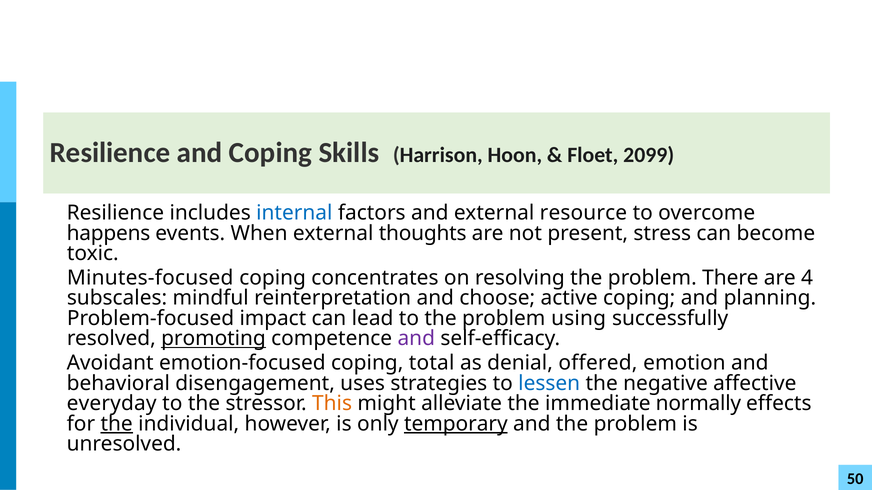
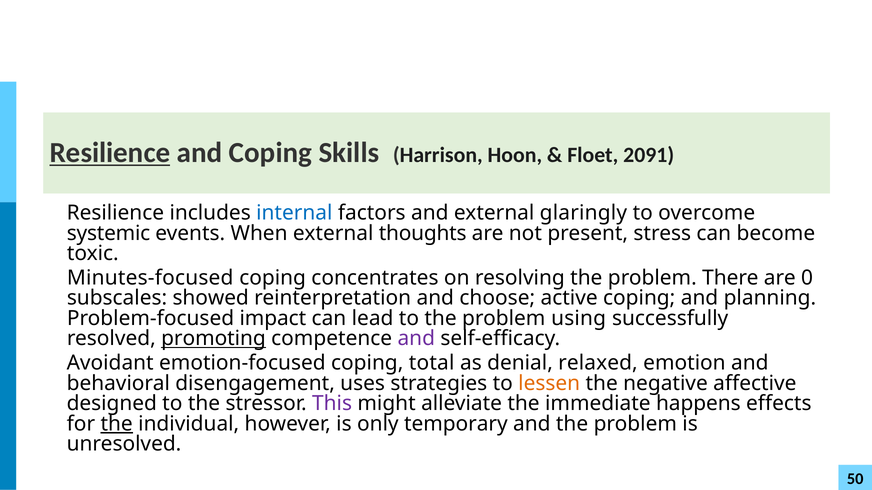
Resilience at (110, 153) underline: none -> present
2099: 2099 -> 2091
resource: resource -> glaringly
happens: happens -> systemic
4: 4 -> 0
mindful: mindful -> showed
offered: offered -> relaxed
lessen colour: blue -> orange
everyday: everyday -> designed
This colour: orange -> purple
normally: normally -> happens
temporary underline: present -> none
